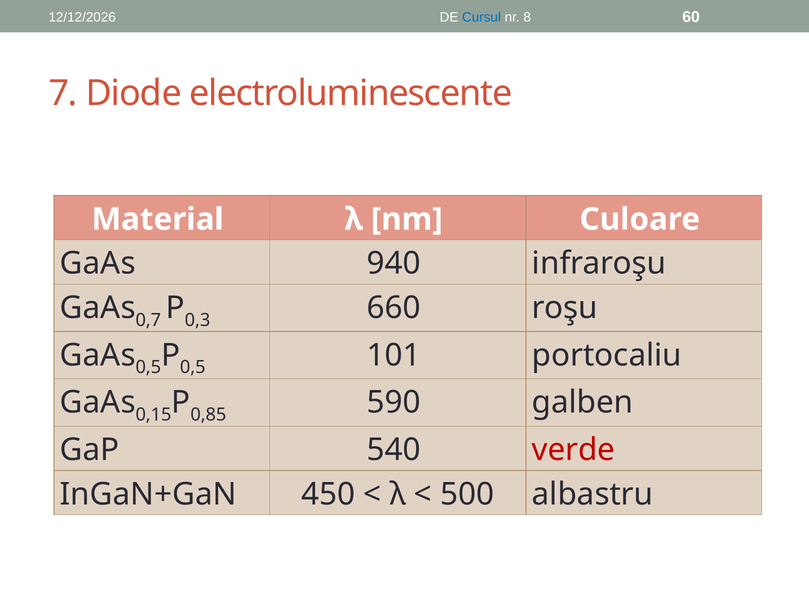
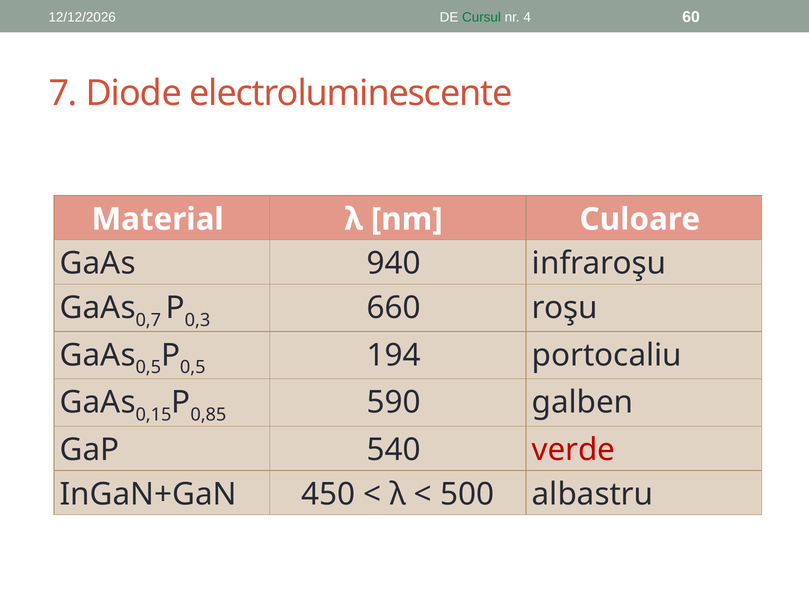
Cursul colour: blue -> green
8: 8 -> 4
101: 101 -> 194
